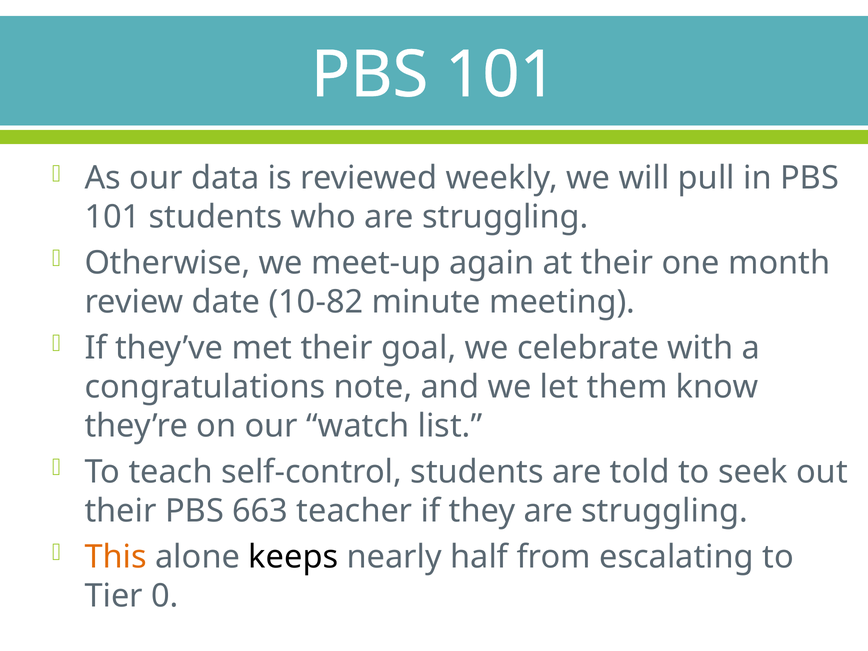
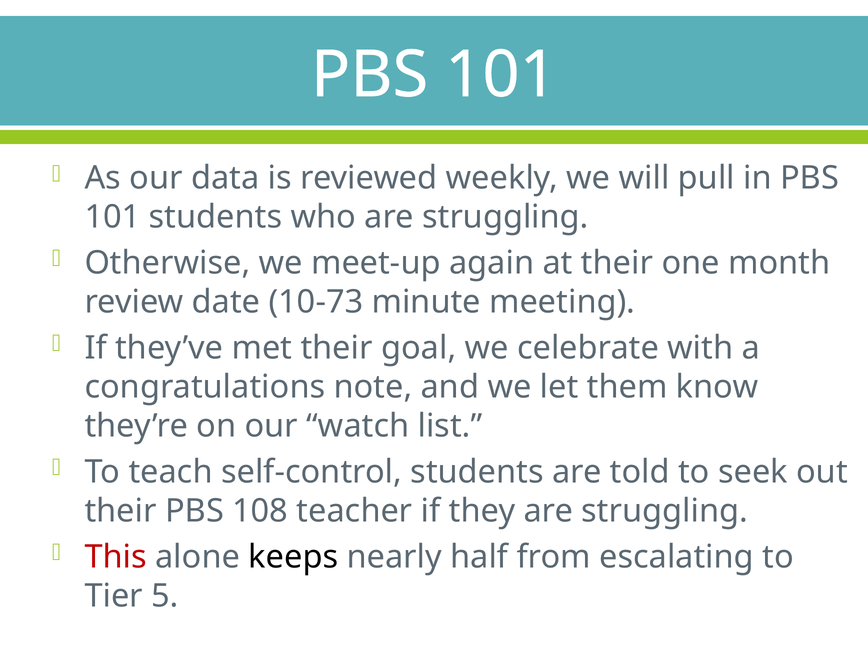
10-82: 10-82 -> 10-73
663: 663 -> 108
This colour: orange -> red
0: 0 -> 5
